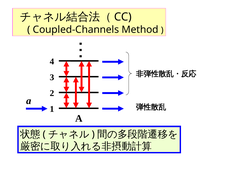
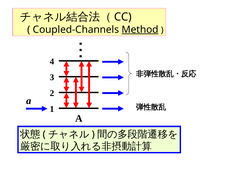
Method underline: none -> present
